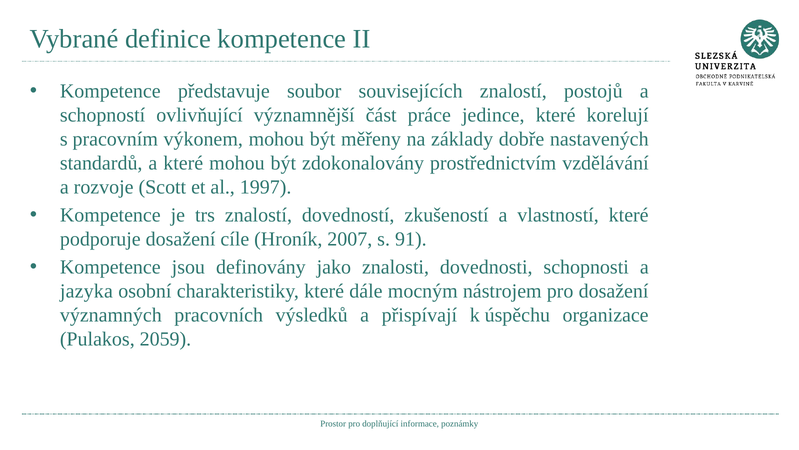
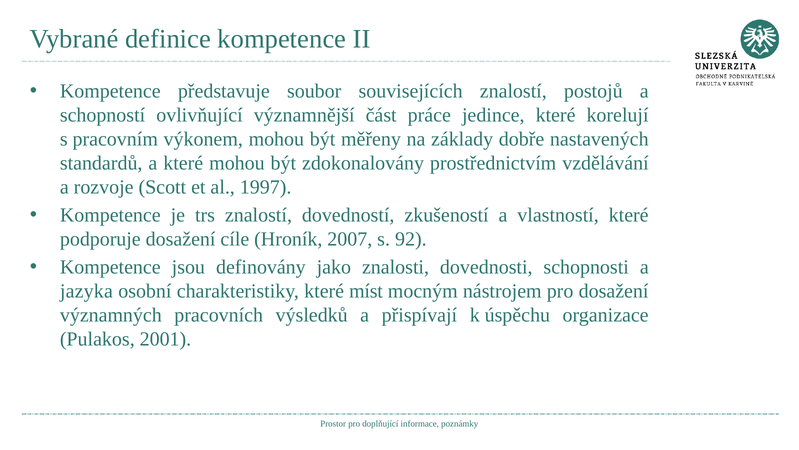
91: 91 -> 92
dále: dále -> míst
2059: 2059 -> 2001
